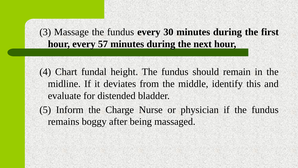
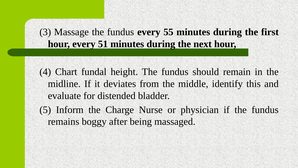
30: 30 -> 55
57: 57 -> 51
